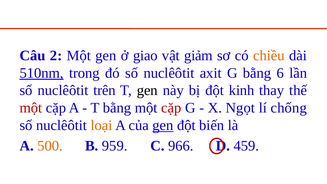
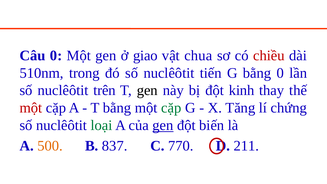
Câu 2: 2 -> 0
giảm: giảm -> chua
chiều colour: orange -> red
510nm underline: present -> none
axit: axit -> tiến
bằng 6: 6 -> 0
cặp at (171, 108) colour: red -> green
Ngọt: Ngọt -> Tăng
chống: chống -> chứng
loại colour: orange -> green
959: 959 -> 837
966: 966 -> 770
459: 459 -> 211
